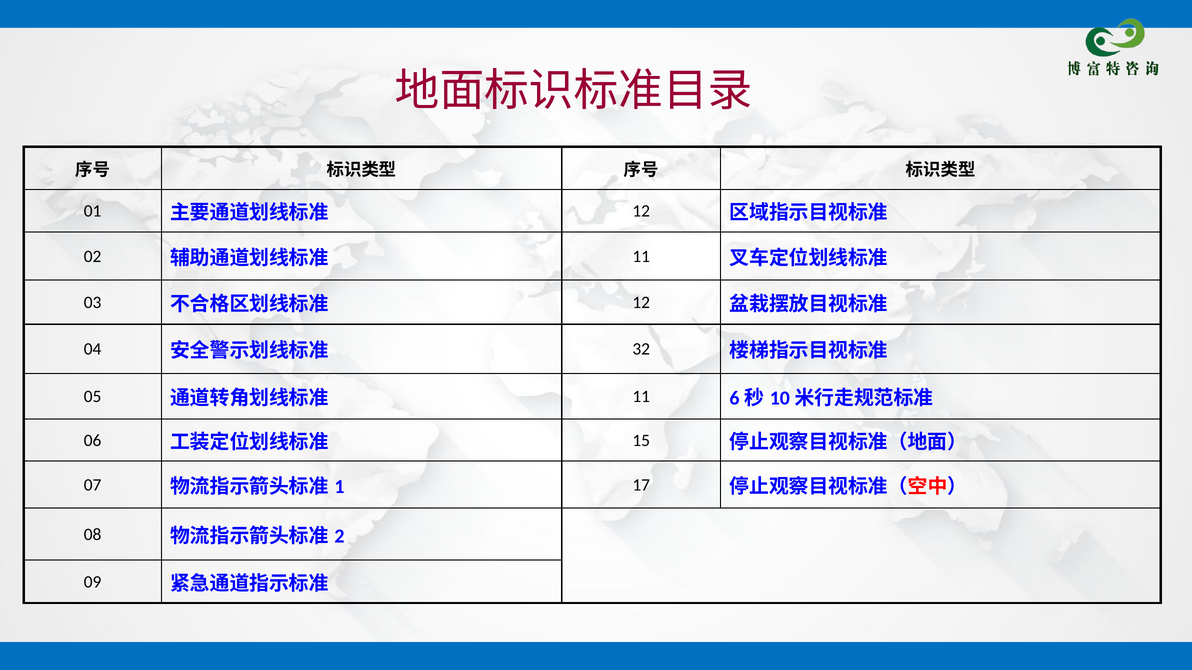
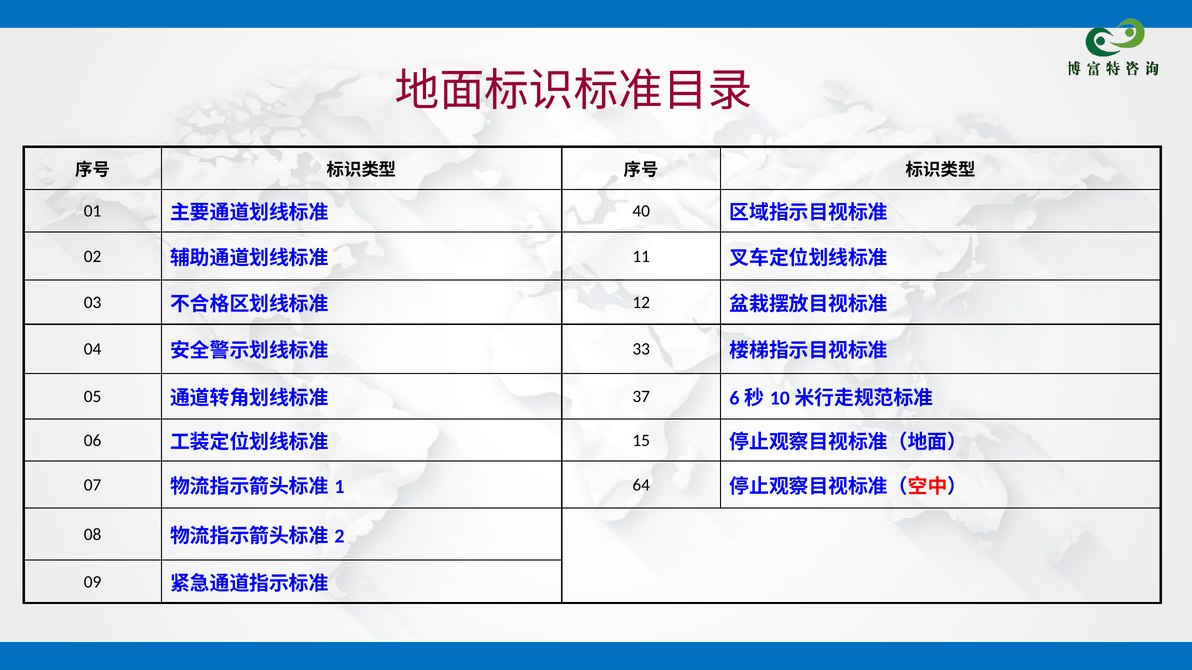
12 at (641, 211): 12 -> 40
32: 32 -> 33
11 at (641, 397): 11 -> 37
17: 17 -> 64
